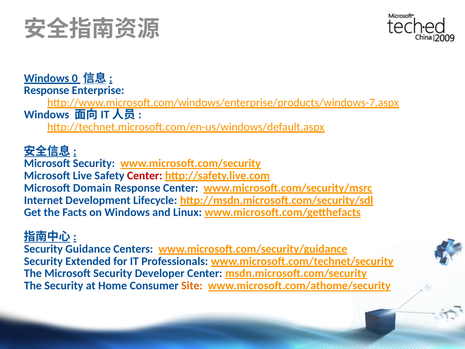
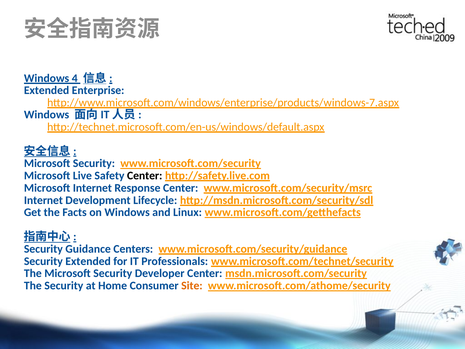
0: 0 -> 4
Response at (47, 90): Response -> Extended
Center at (145, 176) colour: red -> black
Microsoft Domain: Domain -> Internet
